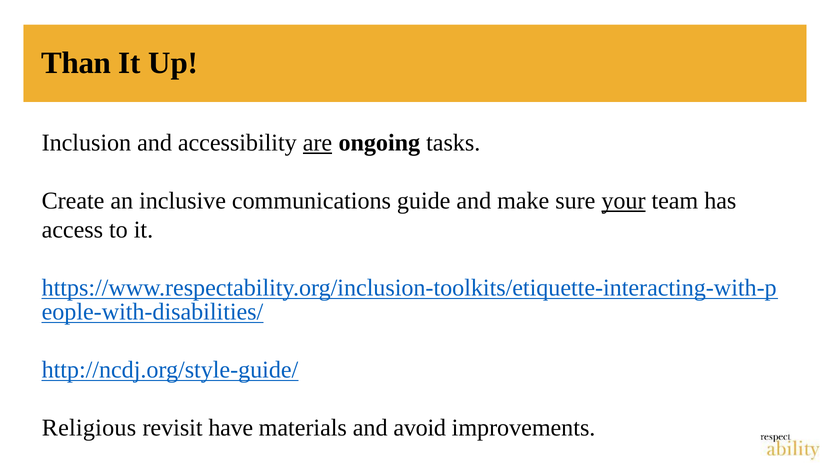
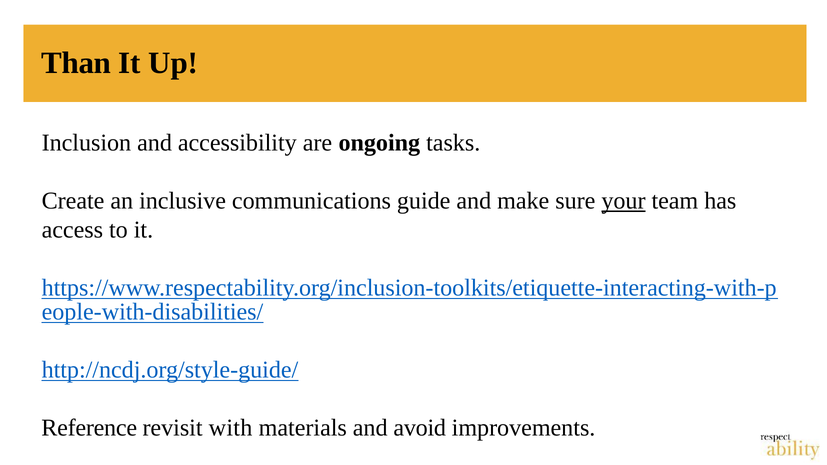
are underline: present -> none
Religious: Religious -> Reference
have: have -> with
